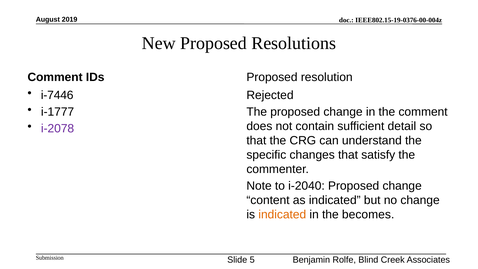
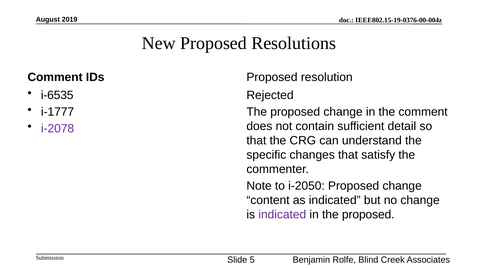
i-7446: i-7446 -> i-6535
i-2040: i-2040 -> i-2050
indicated at (282, 215) colour: orange -> purple
in the becomes: becomes -> proposed
